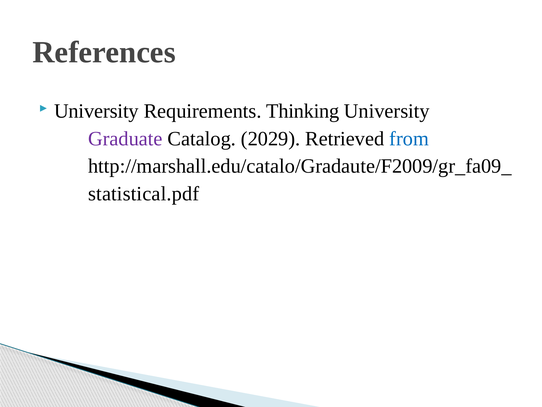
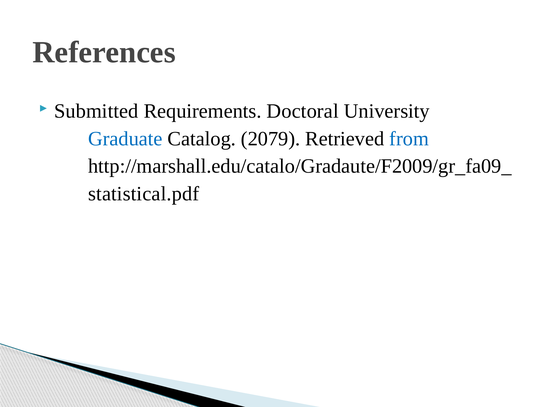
University at (96, 111): University -> Submitted
Thinking: Thinking -> Doctoral
Graduate colour: purple -> blue
2029: 2029 -> 2079
